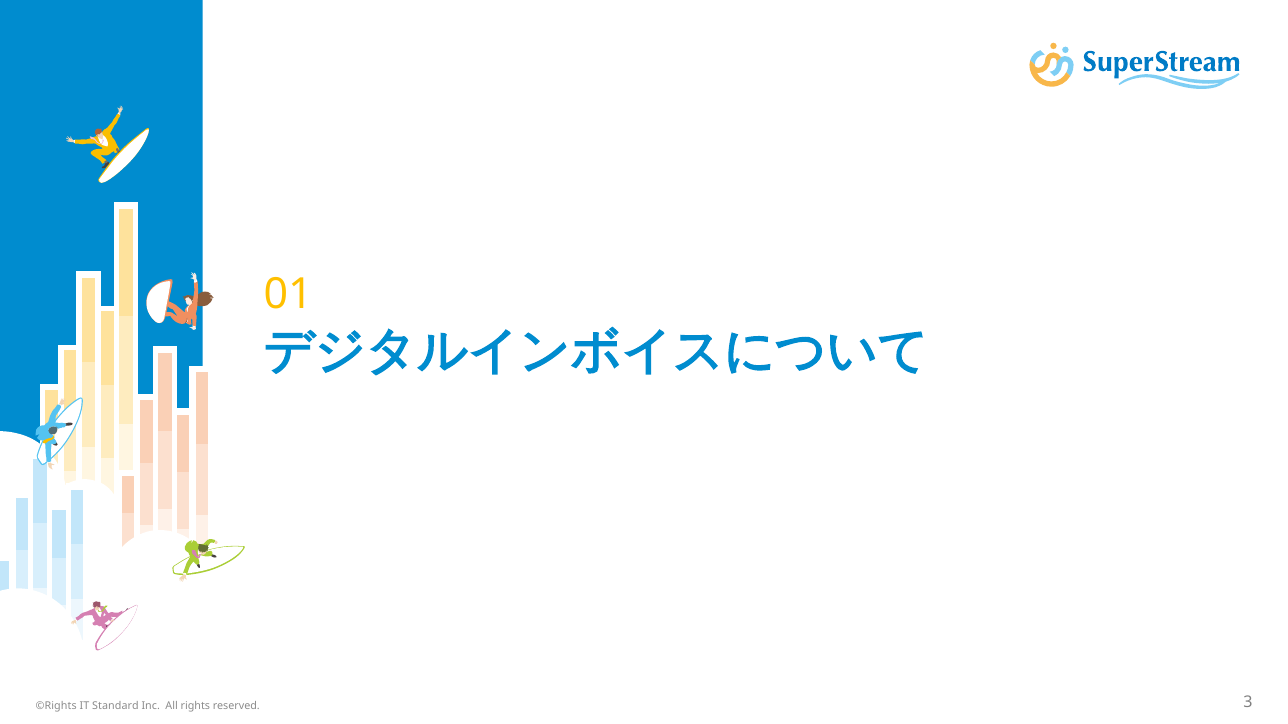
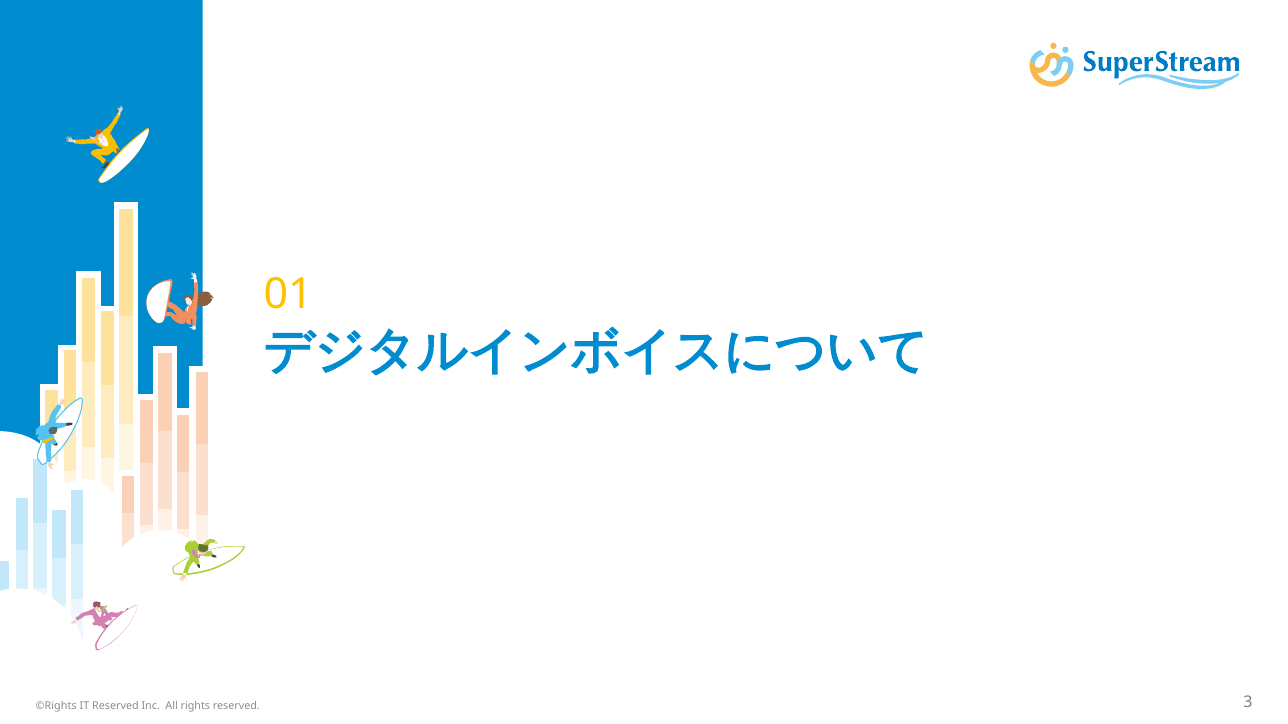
IT Standard: Standard -> Reserved
